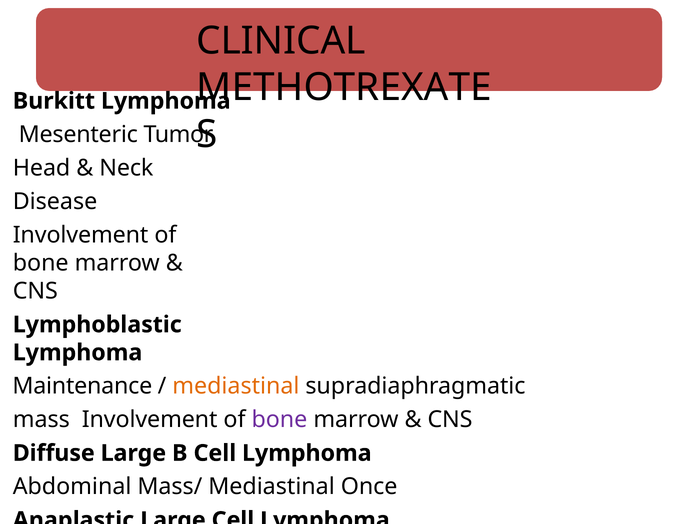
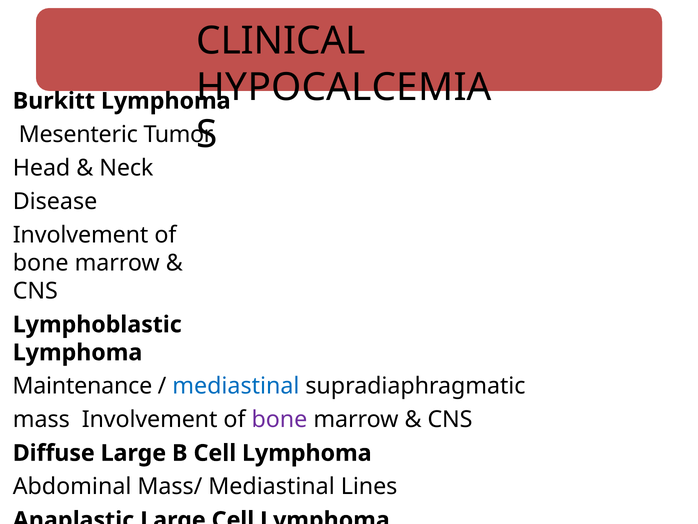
METHOTREXATE: METHOTREXATE -> HYPOCALCEMIA
mediastinal at (236, 386) colour: orange -> blue
Once: Once -> Lines
